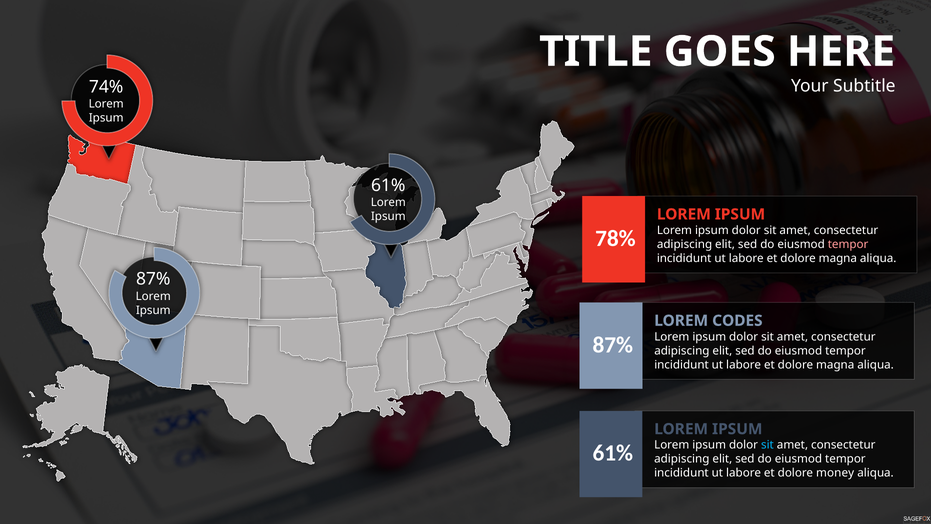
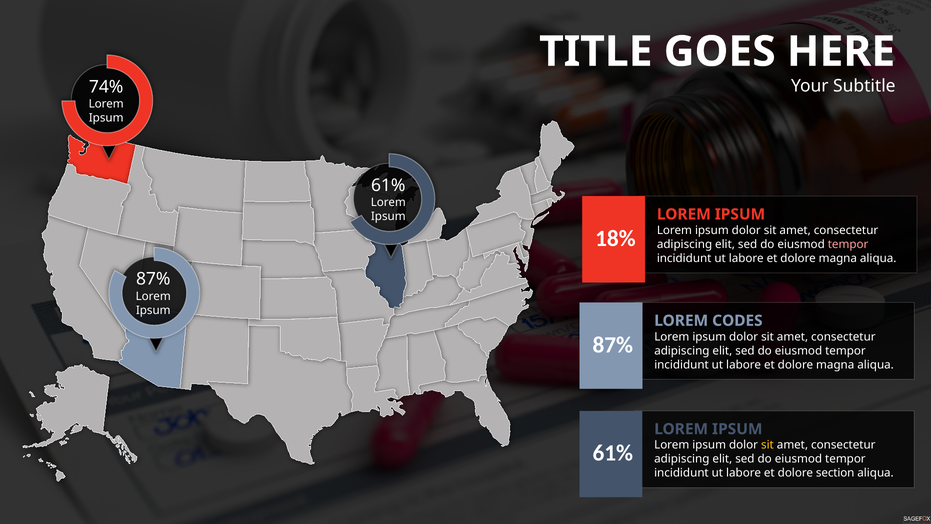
78%: 78% -> 18%
sit at (767, 445) colour: light blue -> yellow
money: money -> section
